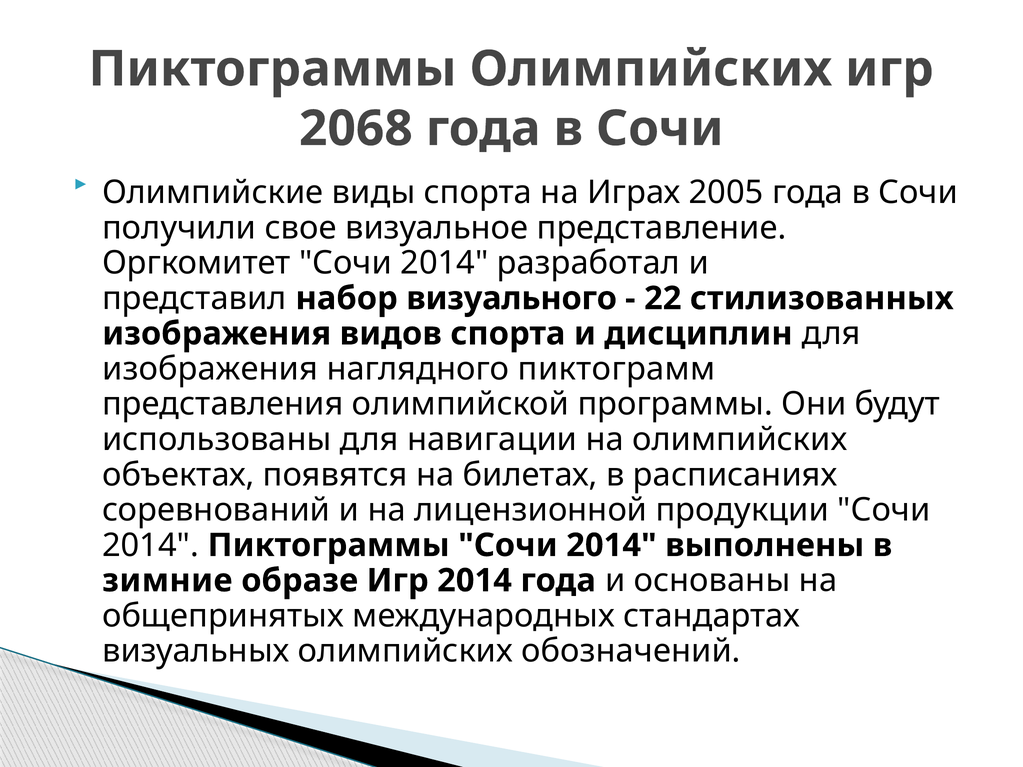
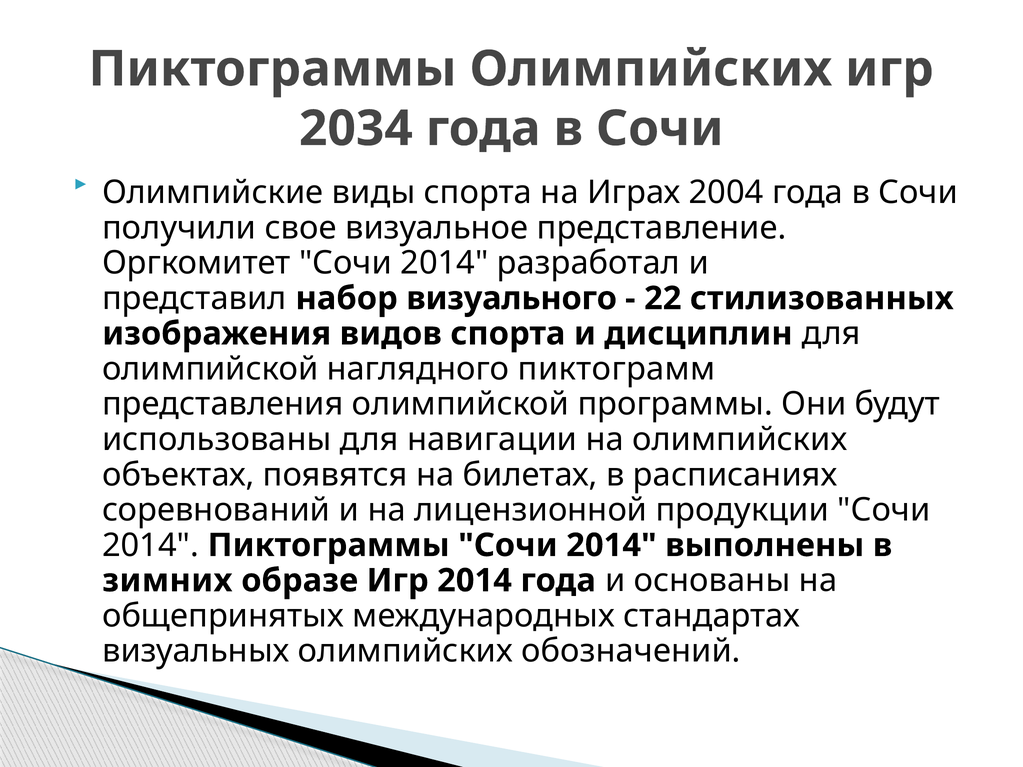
2068: 2068 -> 2034
2005: 2005 -> 2004
изображения at (210, 369): изображения -> олимпийской
зимние: зимние -> зимних
